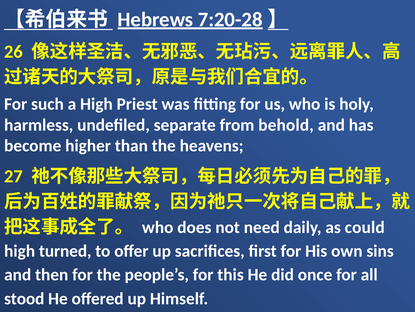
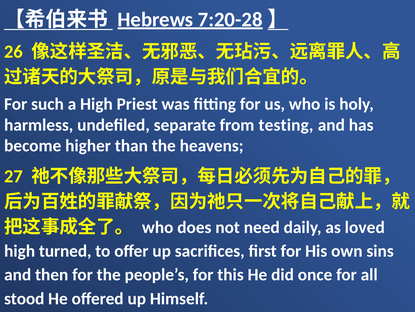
behold: behold -> testing
could: could -> loved
